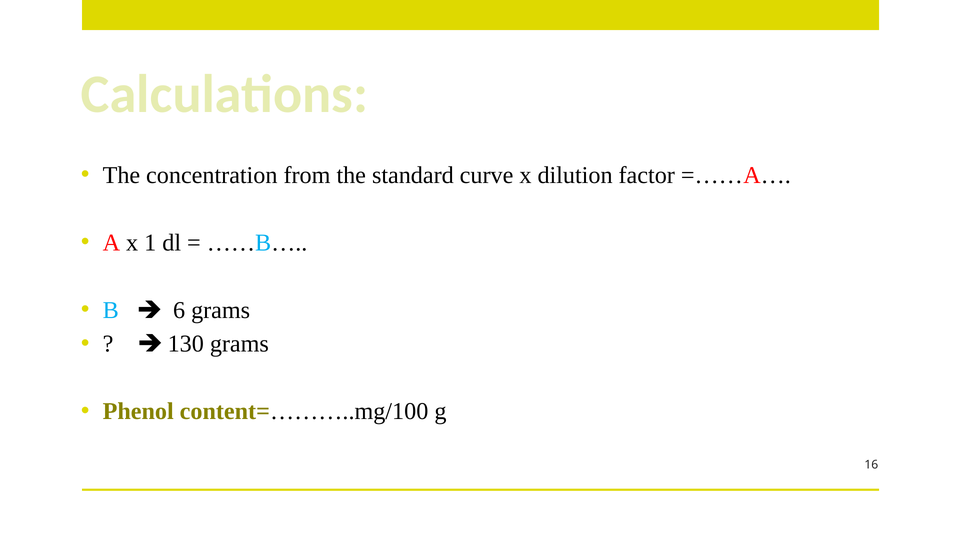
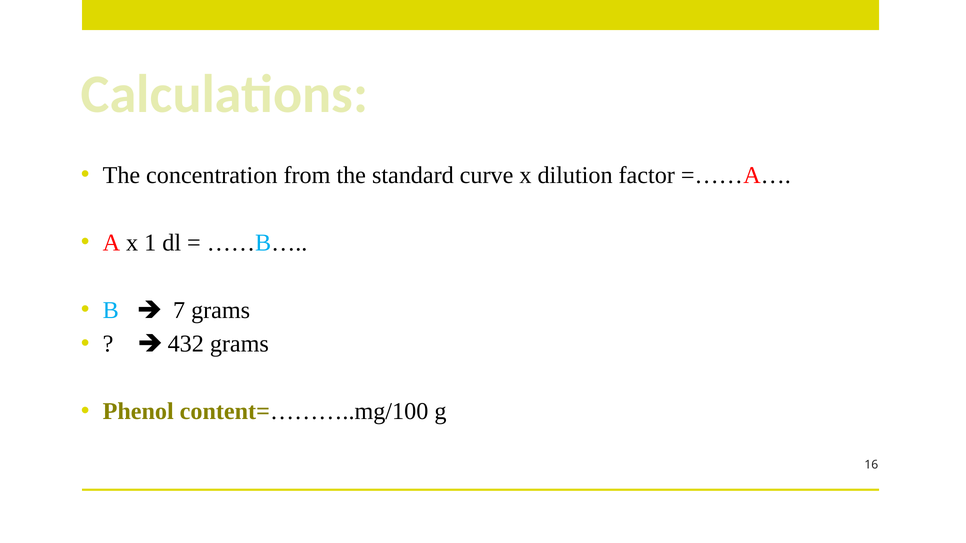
6: 6 -> 7
130: 130 -> 432
